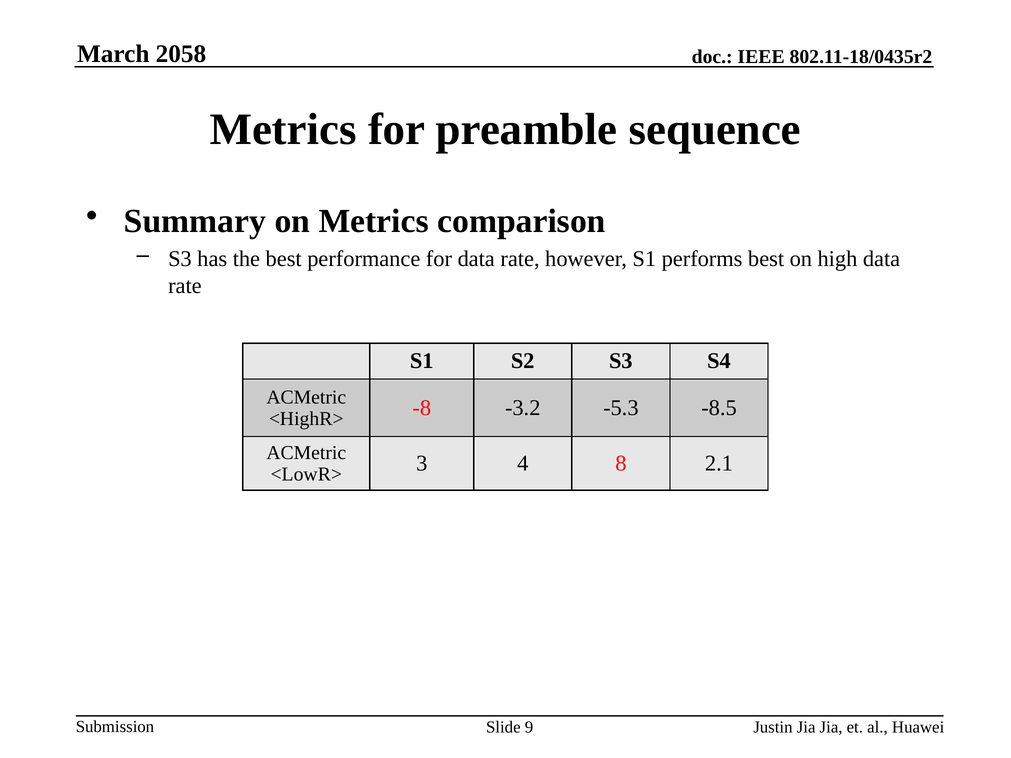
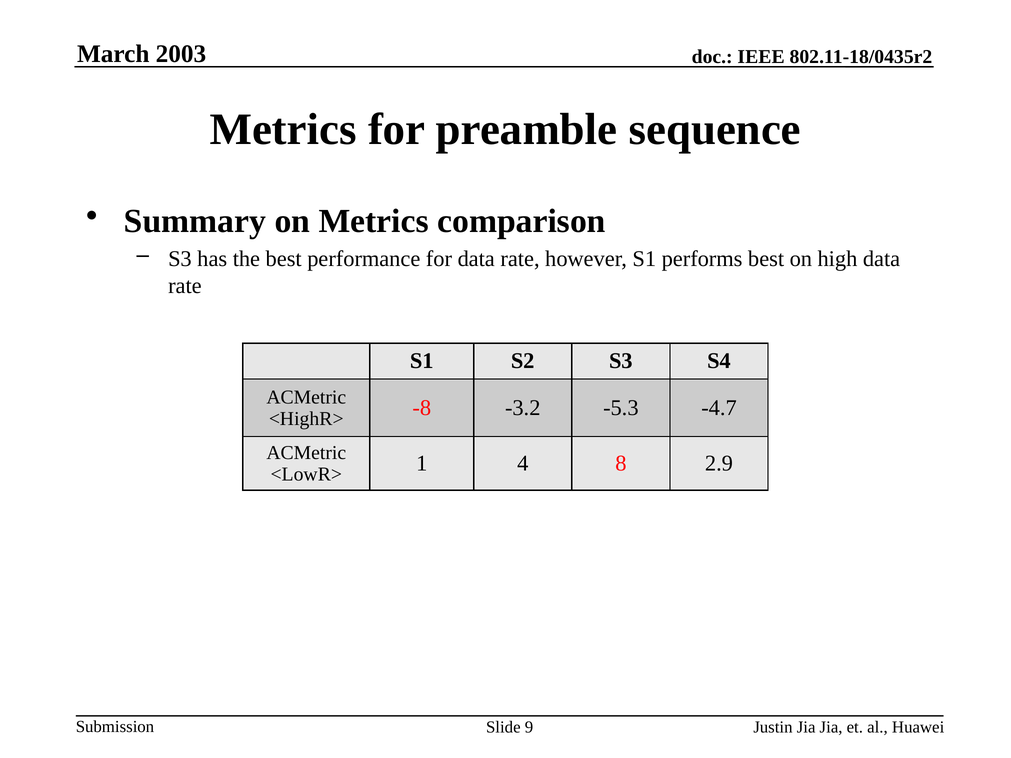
2058: 2058 -> 2003
-8.5: -8.5 -> -4.7
3: 3 -> 1
2.1: 2.1 -> 2.9
